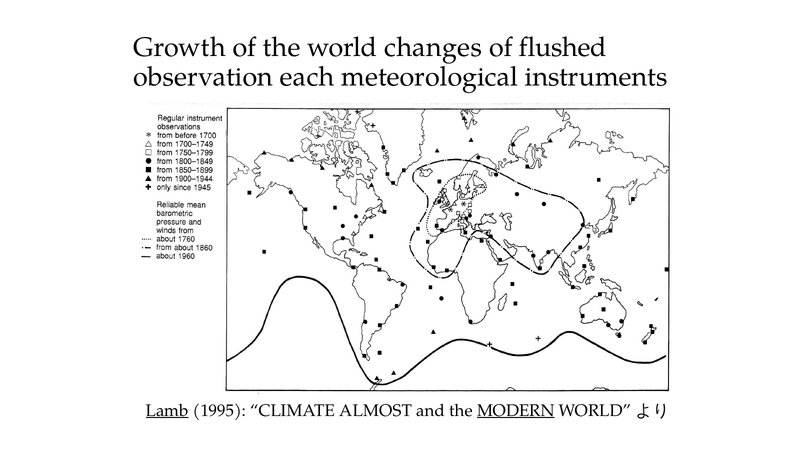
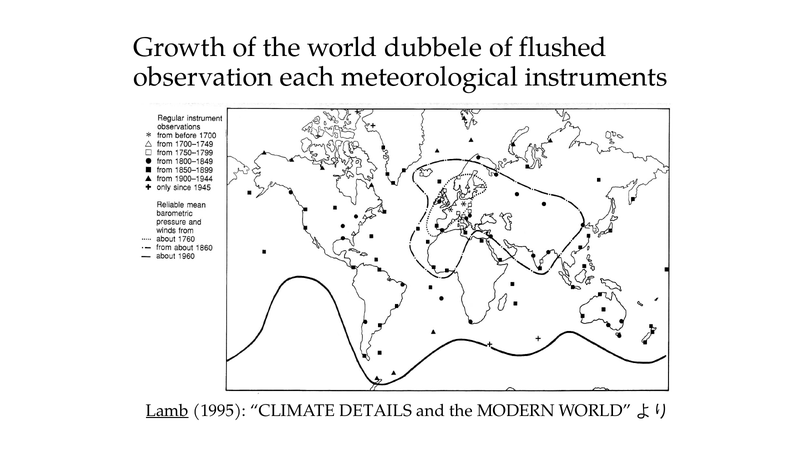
changes: changes -> dubbele
ALMOST: ALMOST -> DETAILS
MODERN underline: present -> none
